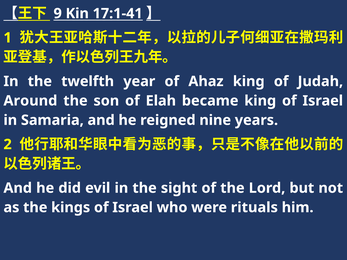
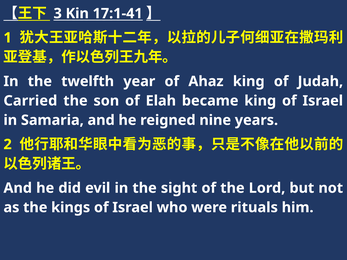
9: 9 -> 3
Around: Around -> Carried
